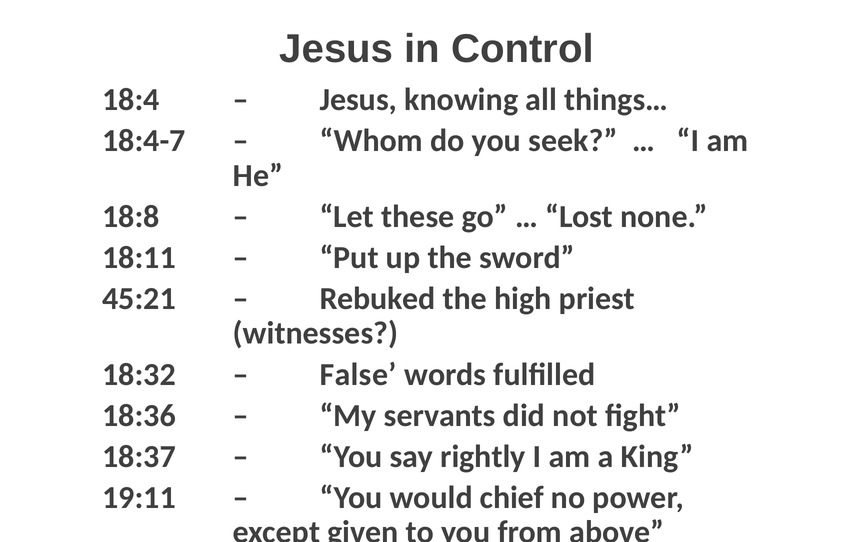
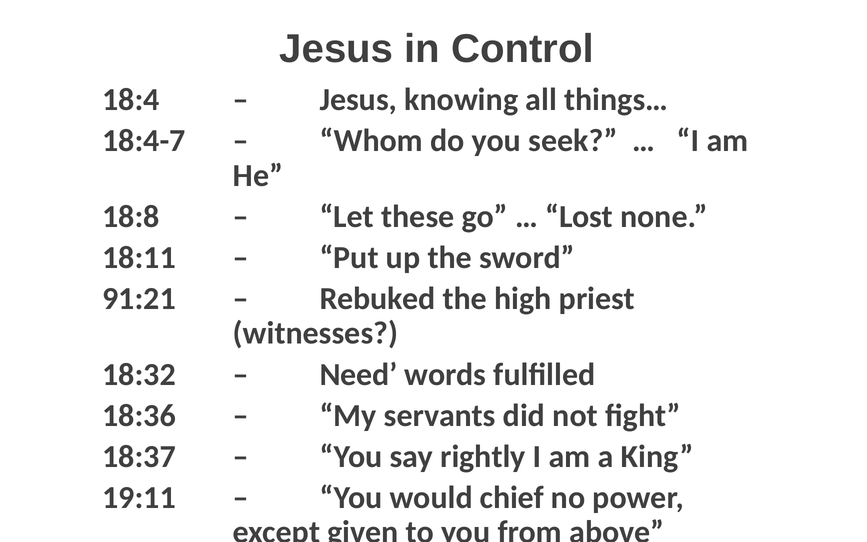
45:21: 45:21 -> 91:21
False: False -> Need
